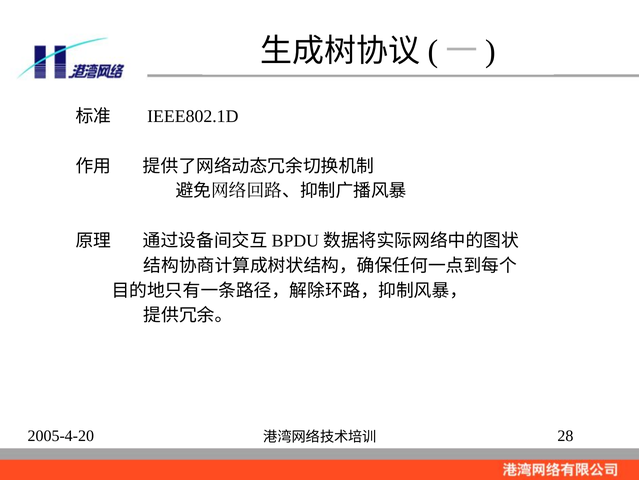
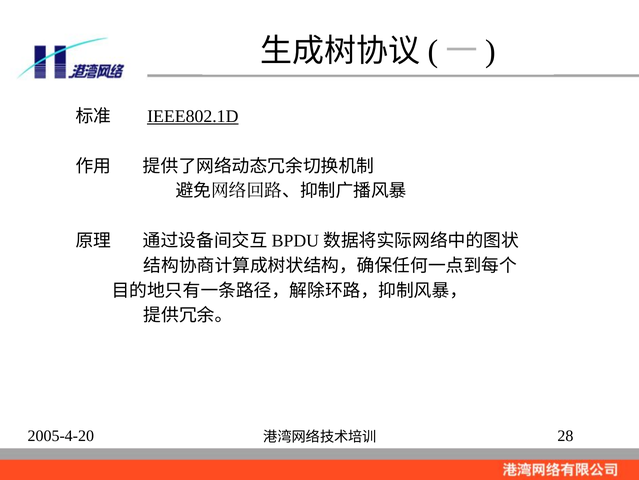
IEEE802.1D underline: none -> present
